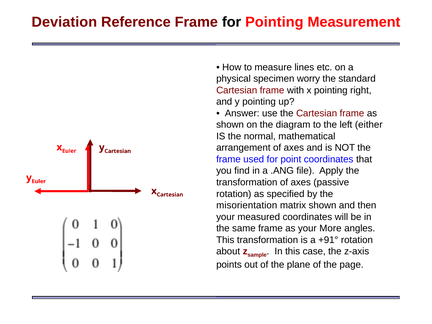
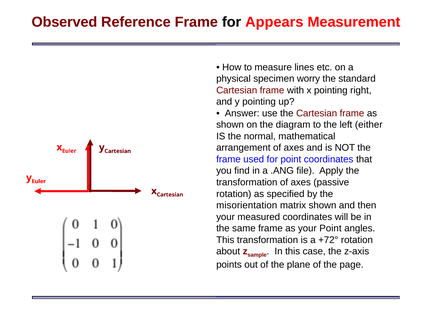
Deviation: Deviation -> Observed
for Pointing: Pointing -> Appears
your More: More -> Point
+91°: +91° -> +72°
